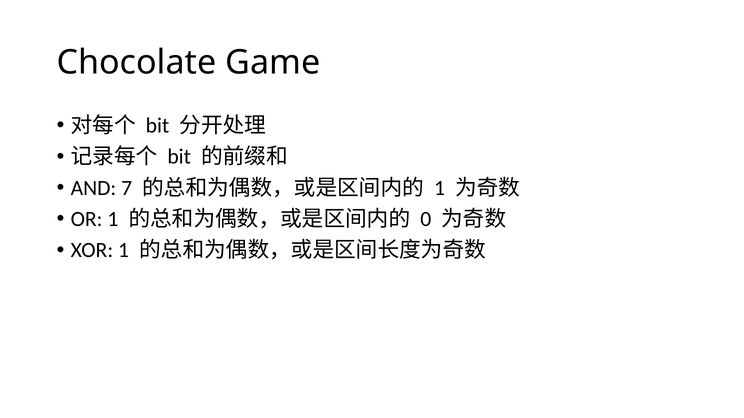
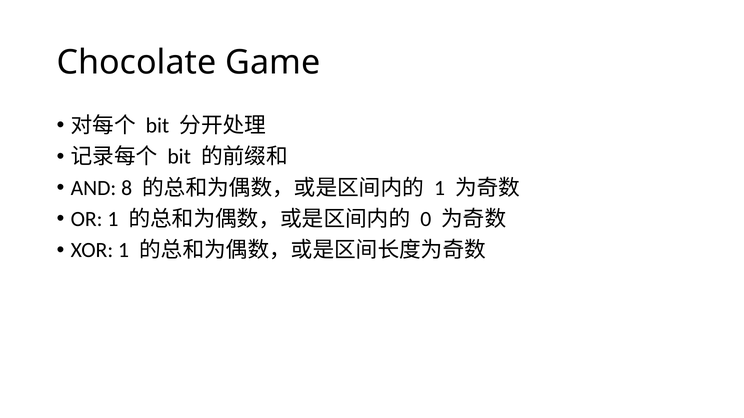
7: 7 -> 8
